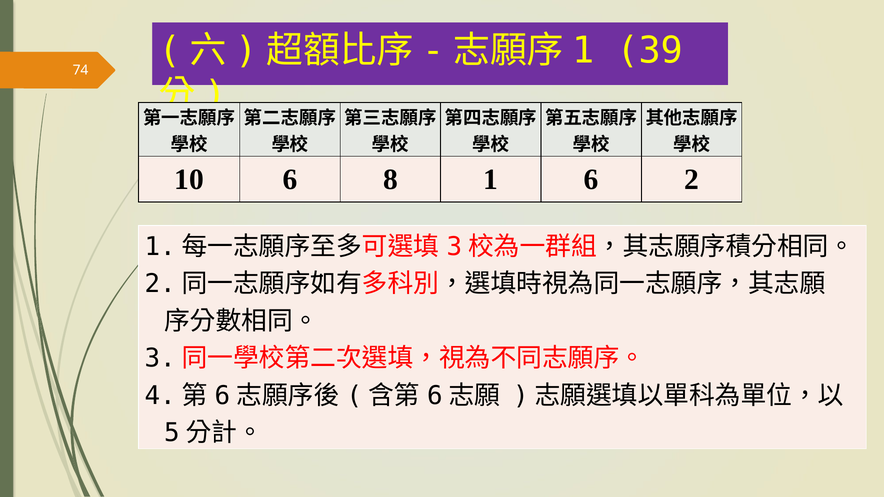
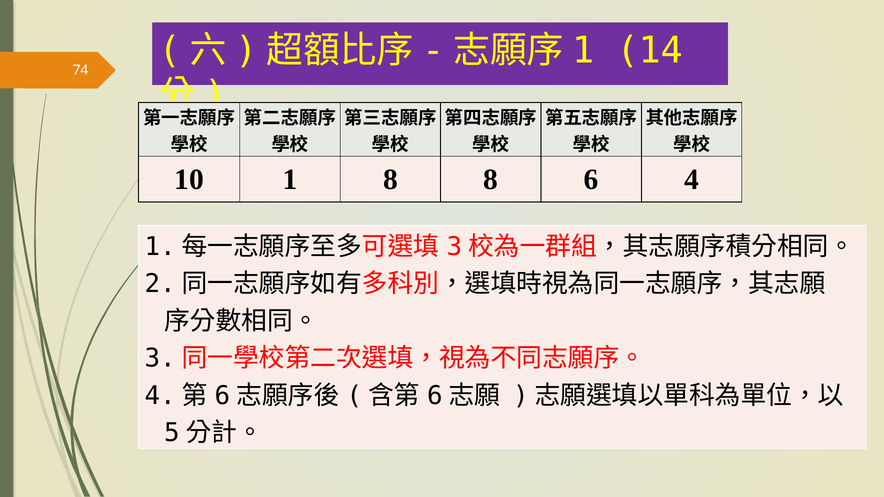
39: 39 -> 14
10 6: 6 -> 1
8 1: 1 -> 8
2: 2 -> 4
